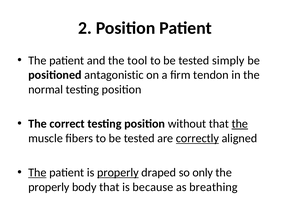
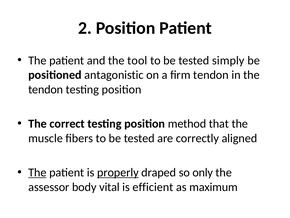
normal at (46, 89): normal -> tendon
without: without -> method
the at (240, 123) underline: present -> none
correctly underline: present -> none
properly at (49, 187): properly -> assessor
body that: that -> vital
because: because -> efficient
breathing: breathing -> maximum
